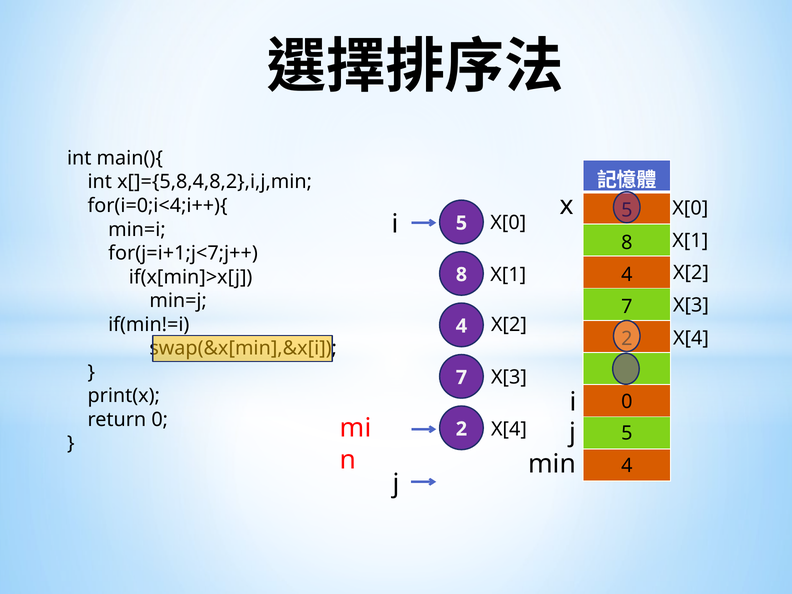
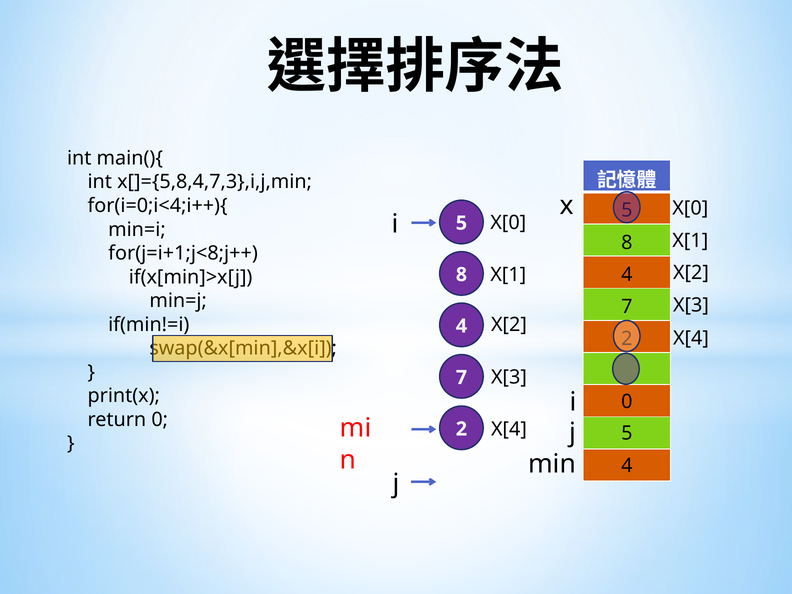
x[]={5,8,4,8,2},i,j,min: x[]={5,8,4,8,2},i,j,min -> x[]={5,8,4,7,3},i,j,min
for(j=i+1;j<7;j++: for(j=i+1;j<7;j++ -> for(j=i+1;j<8;j++
